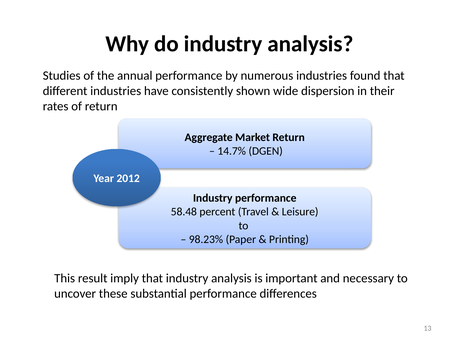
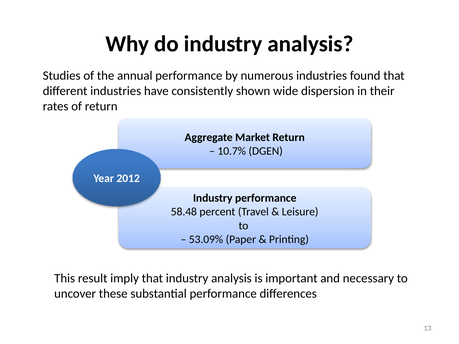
14.7%: 14.7% -> 10.7%
98.23%: 98.23% -> 53.09%
